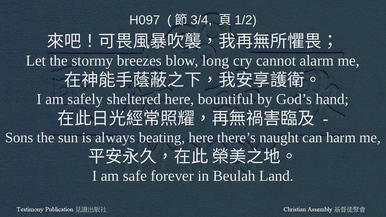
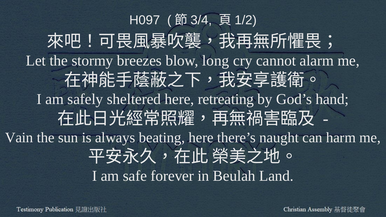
bountiful: bountiful -> retreating
Sons: Sons -> Vain
